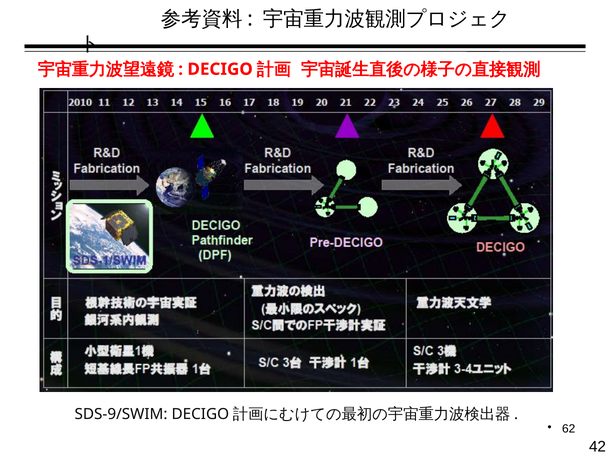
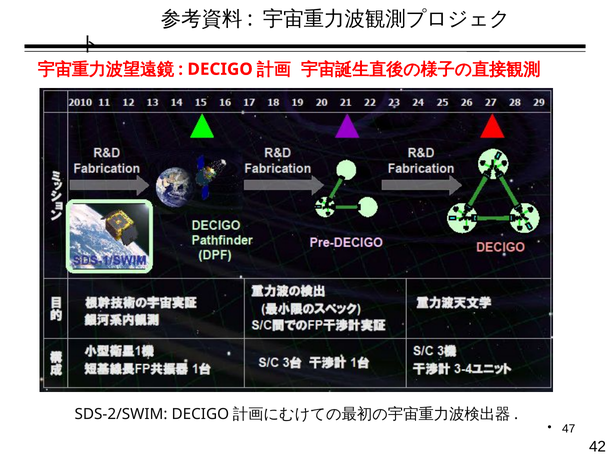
SDS-9/SWIM: SDS-9/SWIM -> SDS-2/SWIM
62: 62 -> 47
